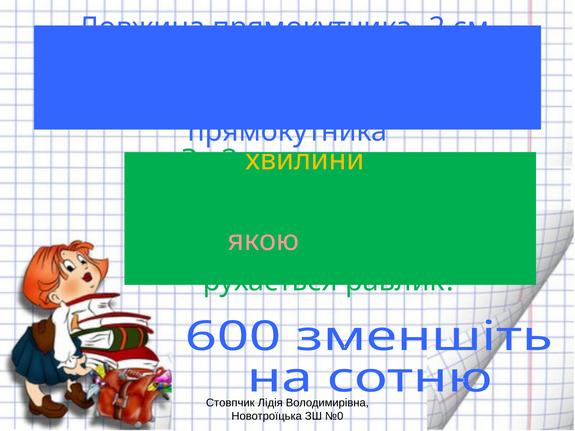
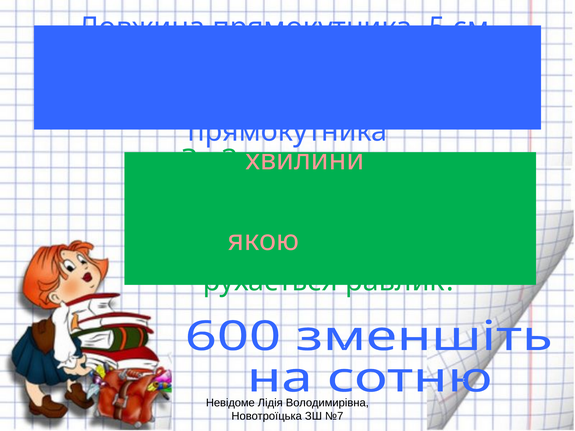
прямокутника- 2: 2 -> 5
хвилини colour: yellow -> pink
Стовпчик: Стовпчик -> Невідоме
№0: №0 -> №7
